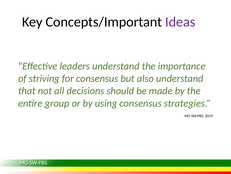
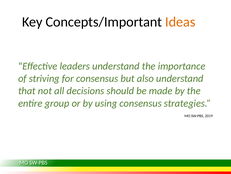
Ideas colour: purple -> orange
